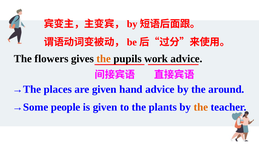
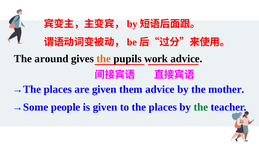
flowers: flowers -> around
hand: hand -> them
around: around -> mother
the plants: plants -> places
the at (201, 107) colour: orange -> green
